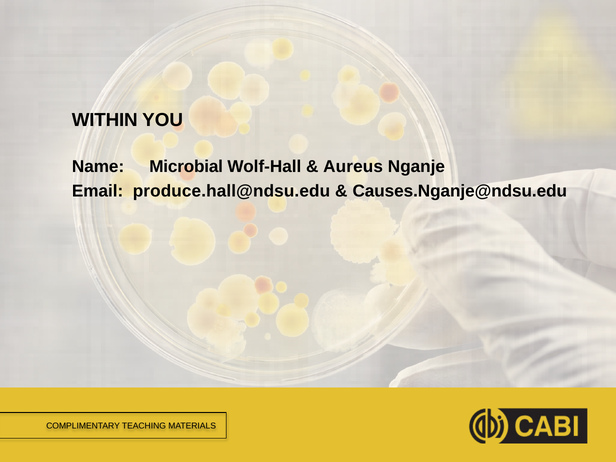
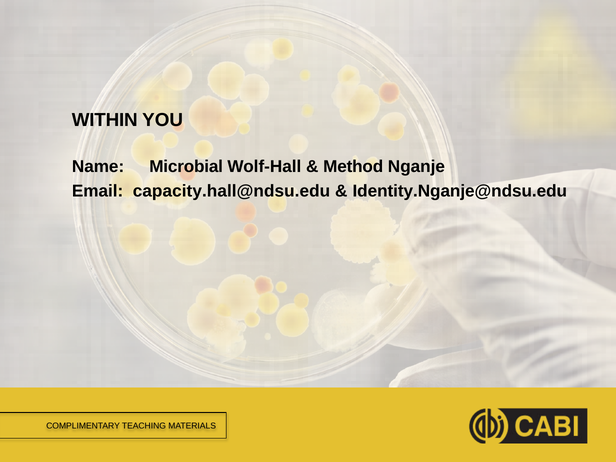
Aureus: Aureus -> Method
produce.hall@ndsu.edu: produce.hall@ndsu.edu -> capacity.hall@ndsu.edu
Causes.Nganje@ndsu.edu: Causes.Nganje@ndsu.edu -> Identity.Nganje@ndsu.edu
